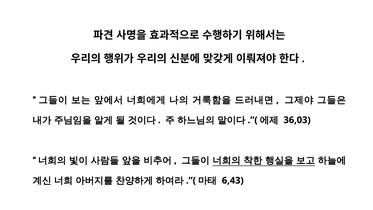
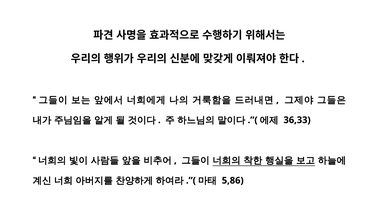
36,03: 36,03 -> 36,33
6,43: 6,43 -> 5,86
